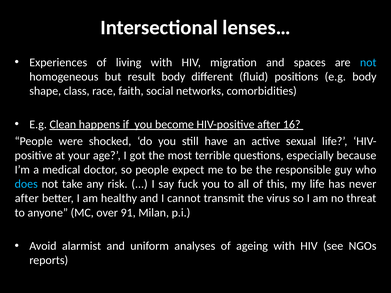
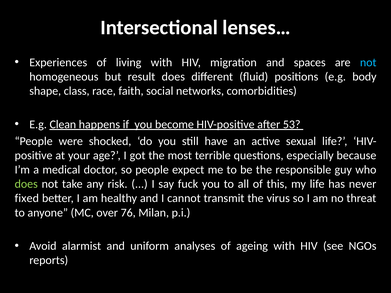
result body: body -> does
16: 16 -> 53
does at (26, 184) colour: light blue -> light green
after at (27, 198): after -> fixed
91: 91 -> 76
